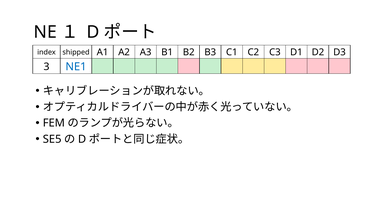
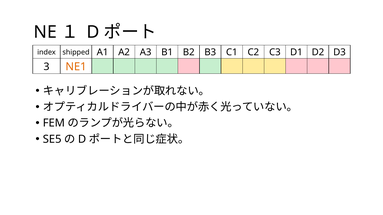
NE1 colour: blue -> orange
